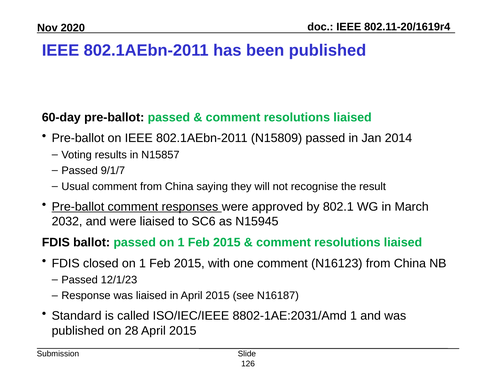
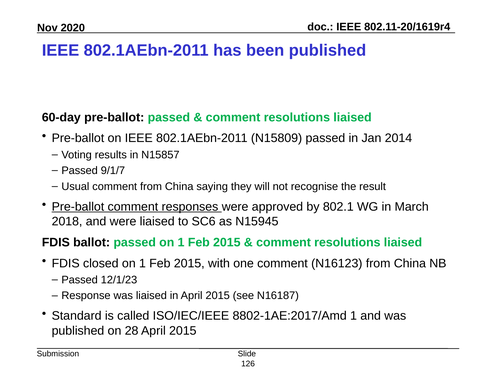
2032: 2032 -> 2018
8802-1AE:2031/Amd: 8802-1AE:2031/Amd -> 8802-1AE:2017/Amd
